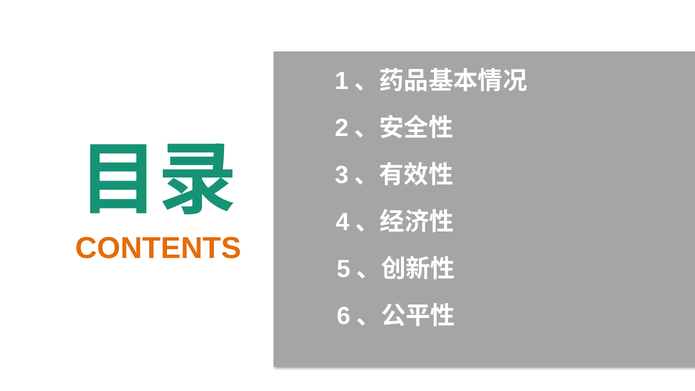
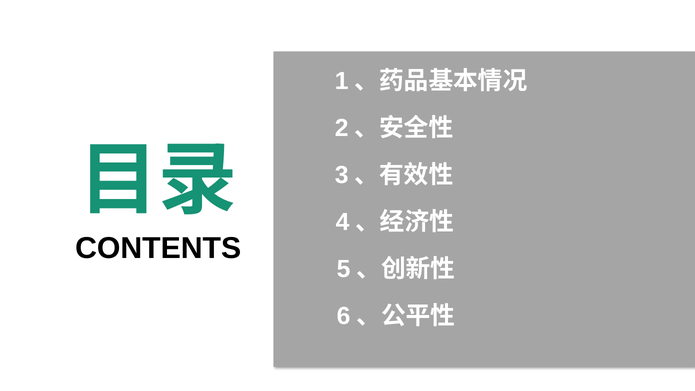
CONTENTS colour: orange -> black
